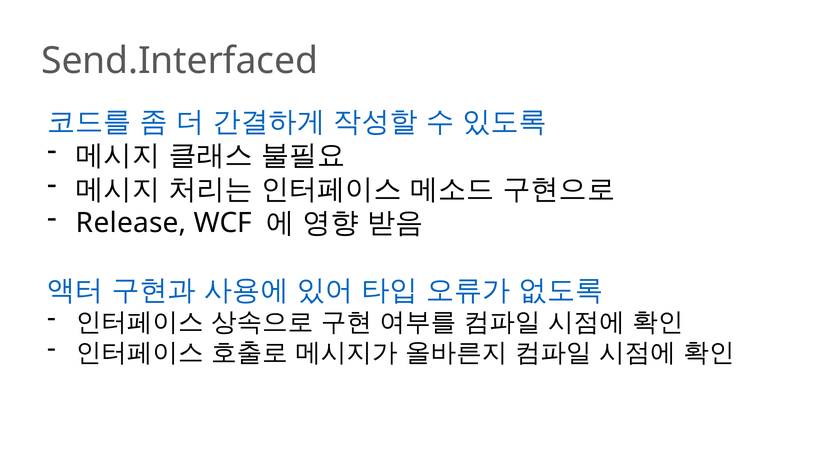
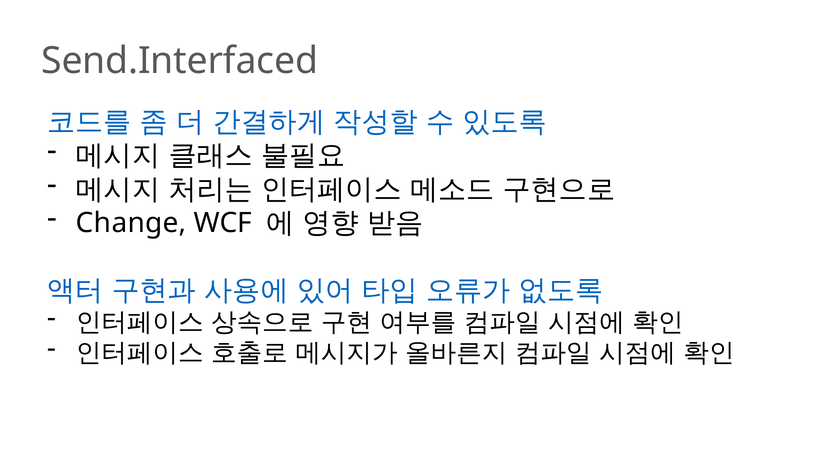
Release: Release -> Change
